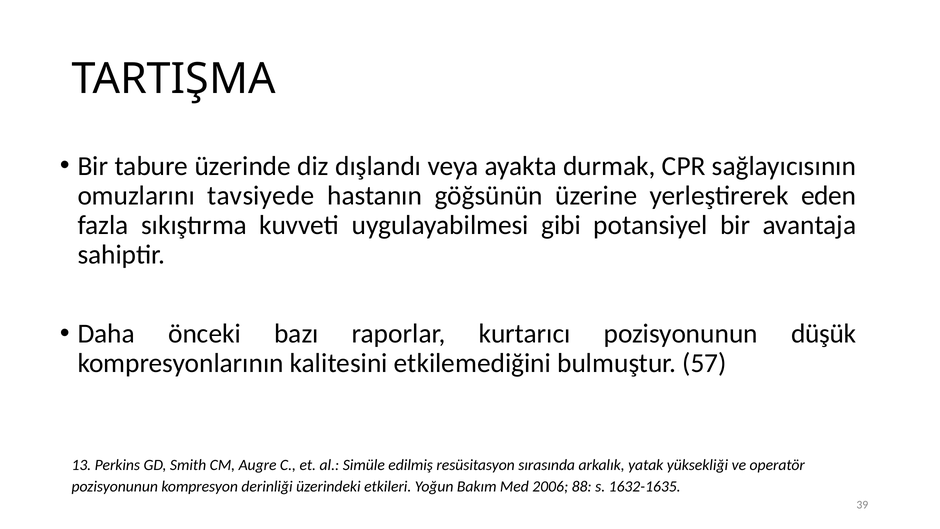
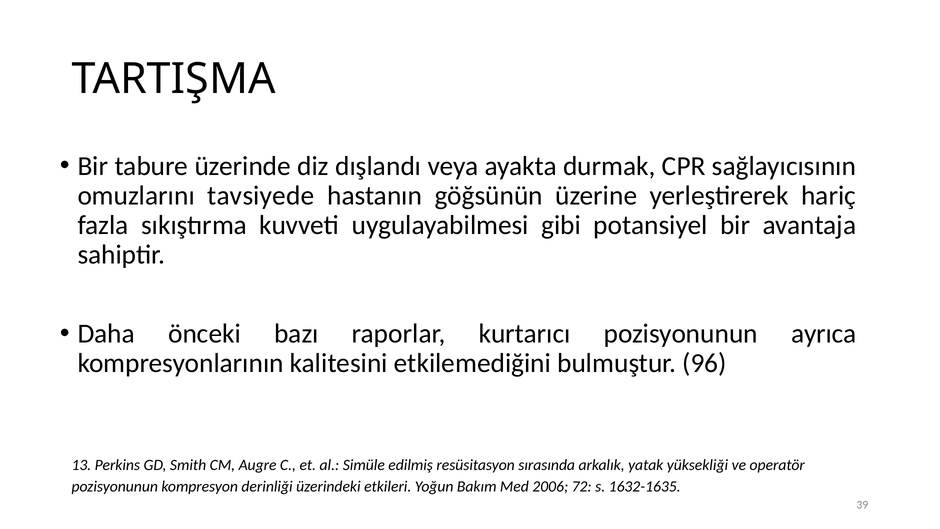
eden: eden -> hariç
düşük: düşük -> ayrıca
57: 57 -> 96
88: 88 -> 72
